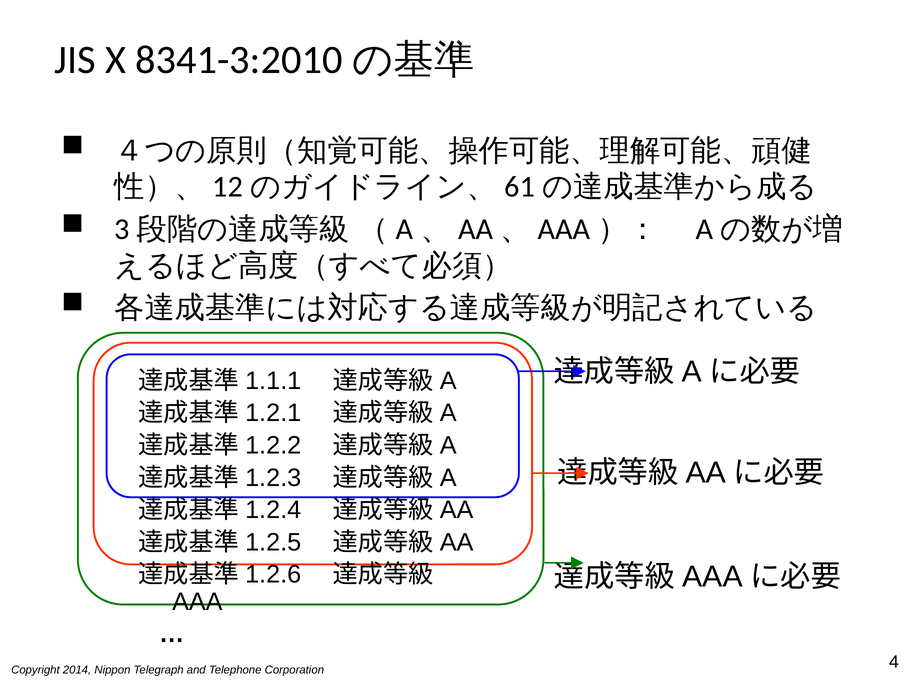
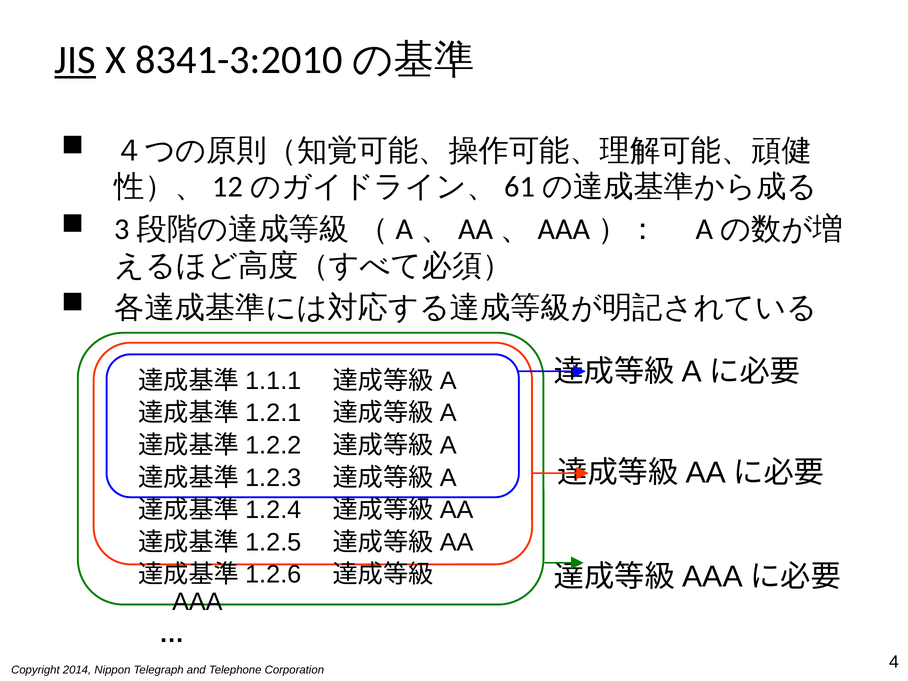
JIS underline: none -> present
